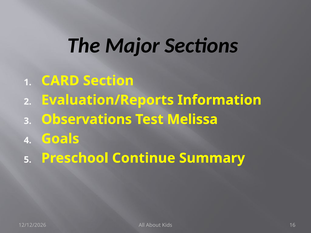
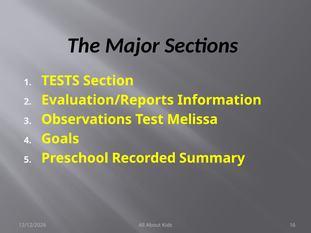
CARD: CARD -> TESTS
Continue: Continue -> Recorded
